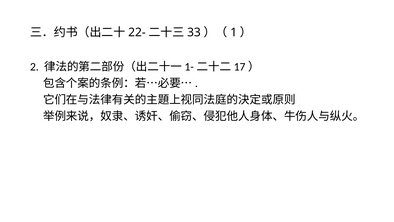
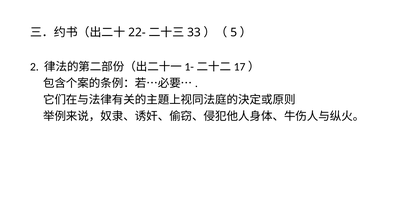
1: 1 -> 5
